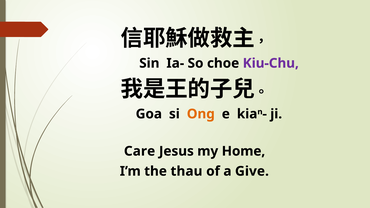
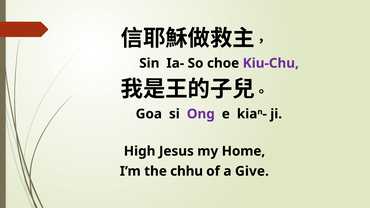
Ong colour: orange -> purple
Care: Care -> High
thau: thau -> chhu
